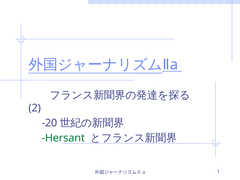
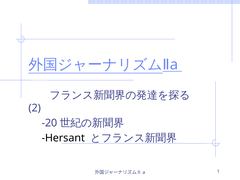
Hersant colour: green -> black
